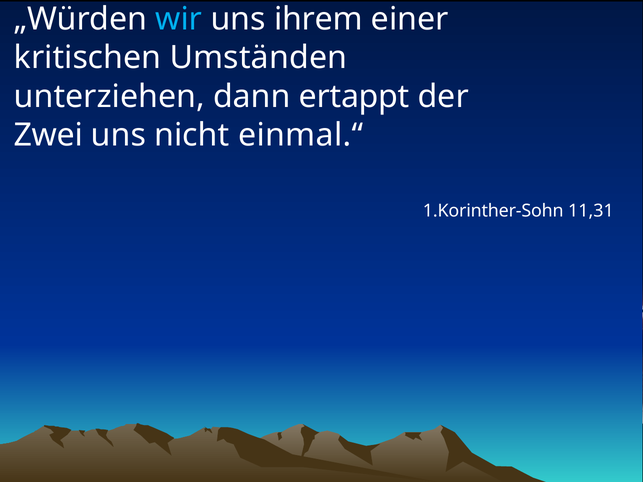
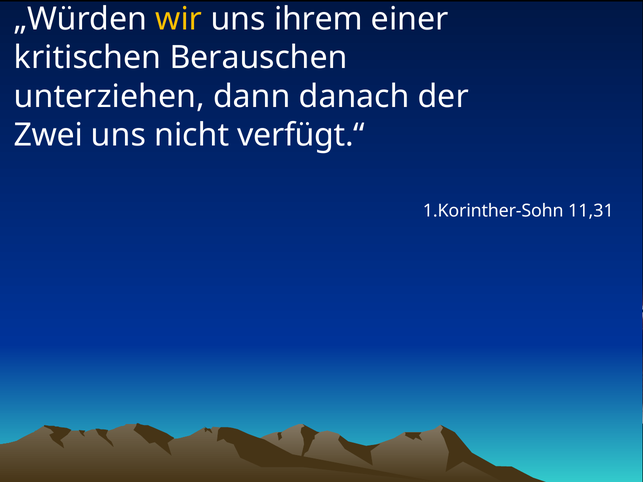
wir colour: light blue -> yellow
Umständen: Umständen -> Berauschen
ertappt: ertappt -> danach
einmal.“: einmal.“ -> verfügt.“
